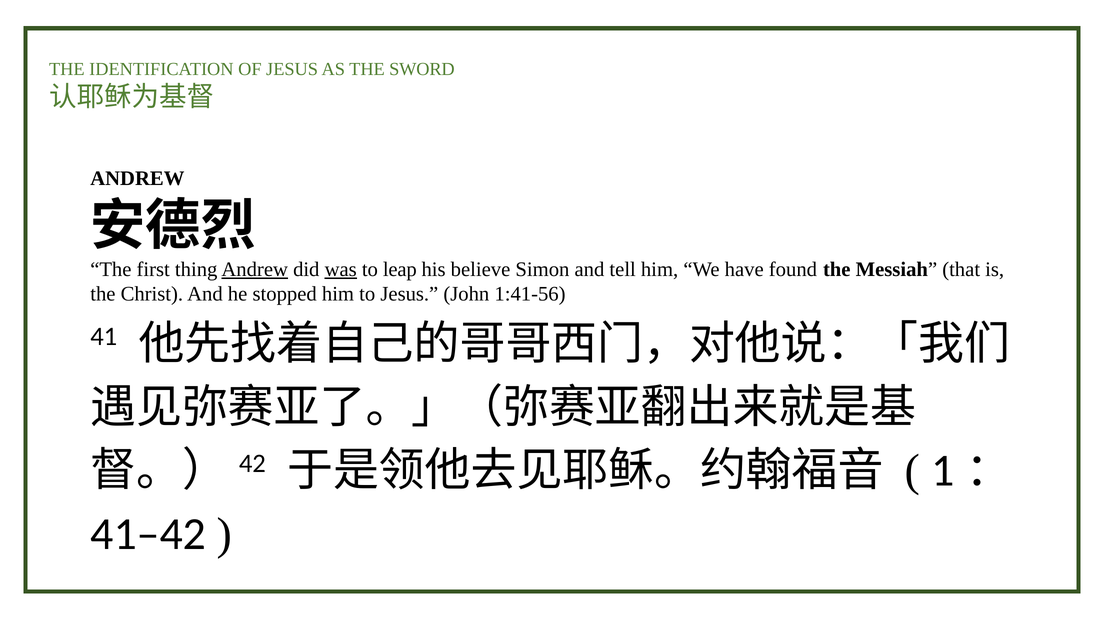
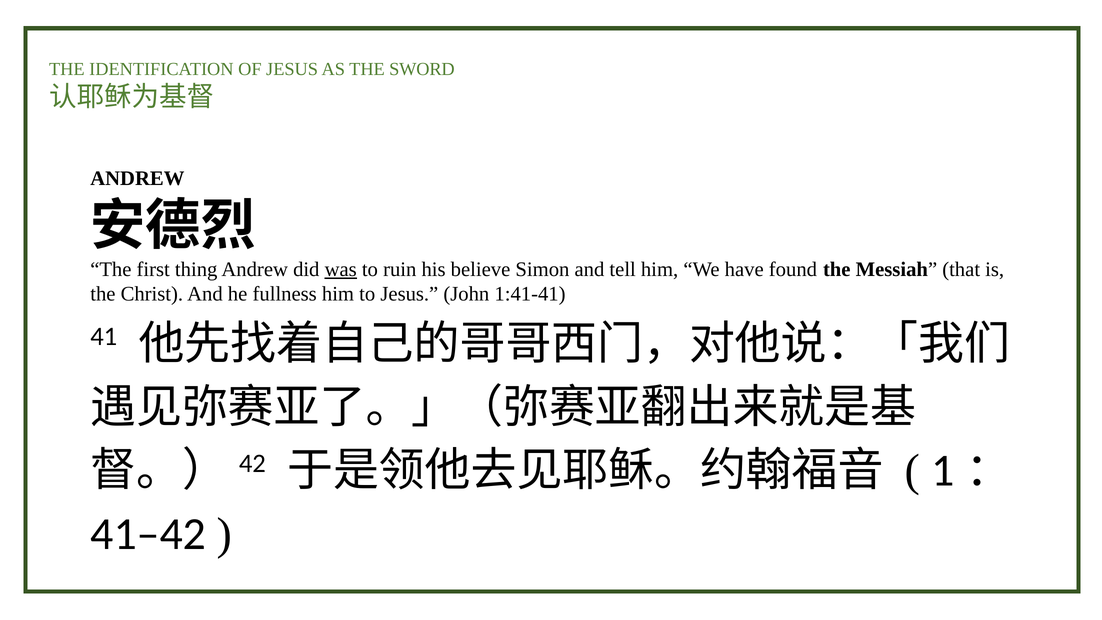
Andrew at (255, 269) underline: present -> none
leap: leap -> ruin
stopped: stopped -> fullness
1:41-56: 1:41-56 -> 1:41-41
